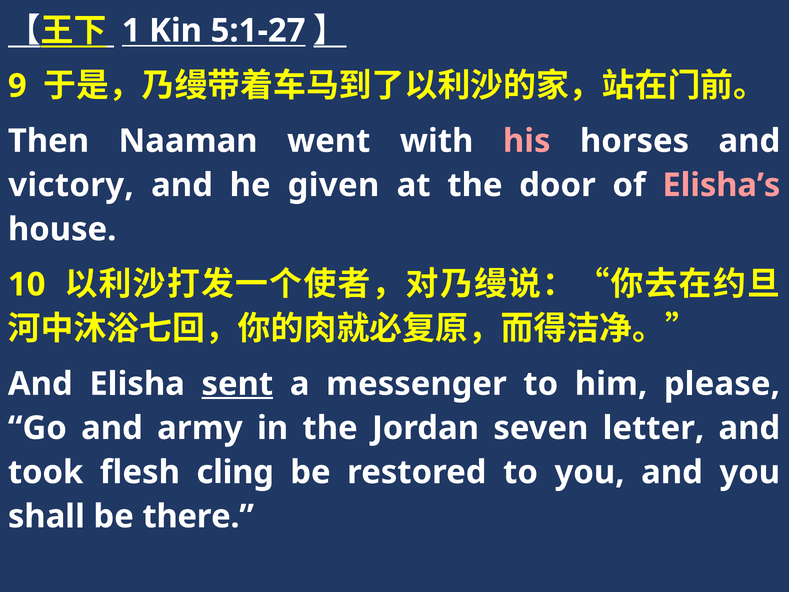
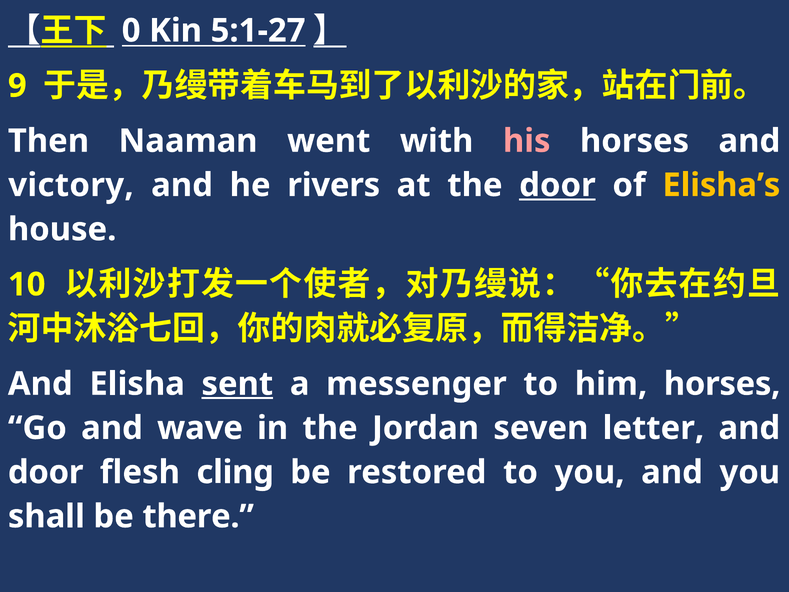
1: 1 -> 0
given: given -> rivers
door at (557, 185) underline: none -> present
Elisha’s colour: pink -> yellow
him please: please -> horses
army: army -> wave
took at (46, 472): took -> door
